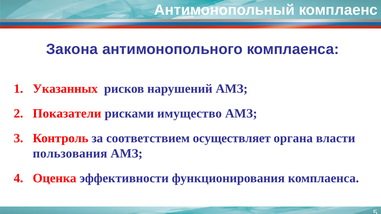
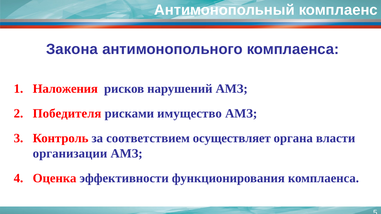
Указанных: Указанных -> Наложения
Показатели: Показатели -> Победителя
пользования: пользования -> организации
